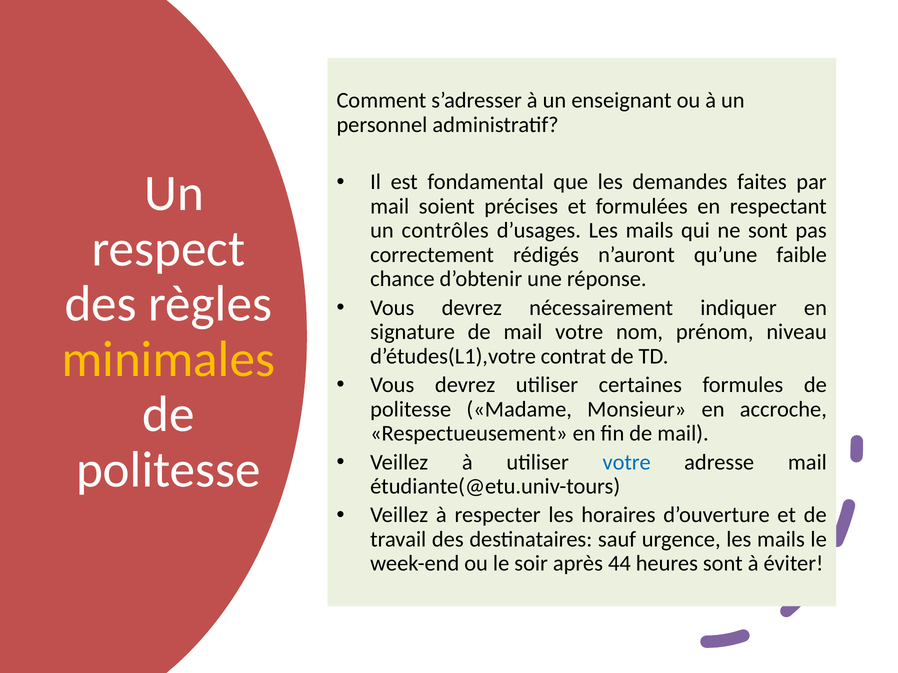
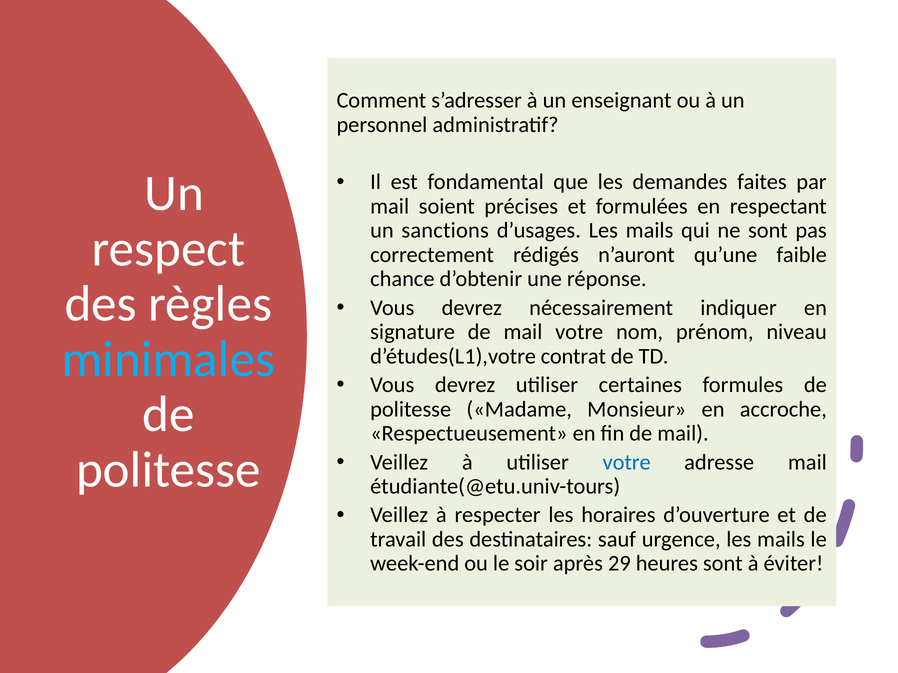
contrôles: contrôles -> sanctions
minimales colour: yellow -> light blue
44: 44 -> 29
